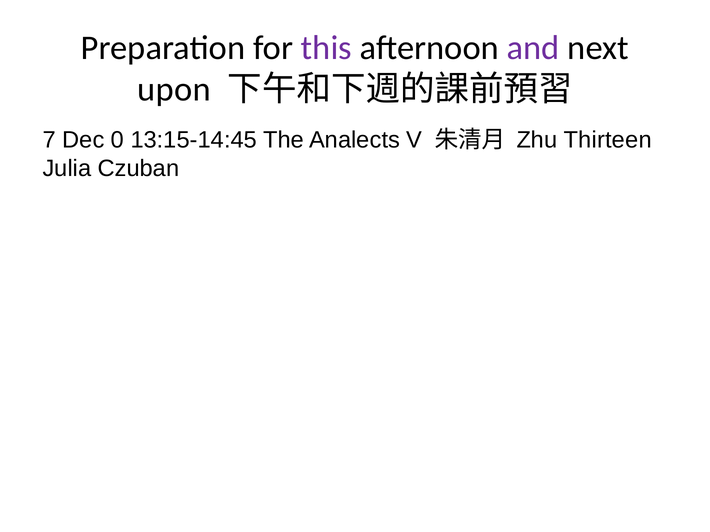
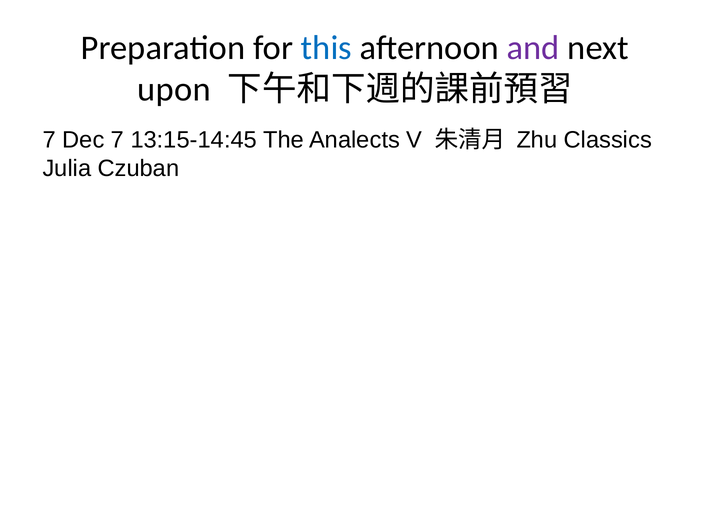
this colour: purple -> blue
Dec 0: 0 -> 7
Thirteen: Thirteen -> Classics
